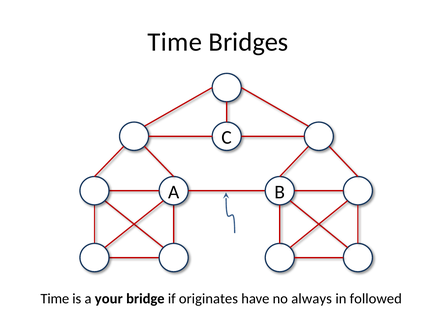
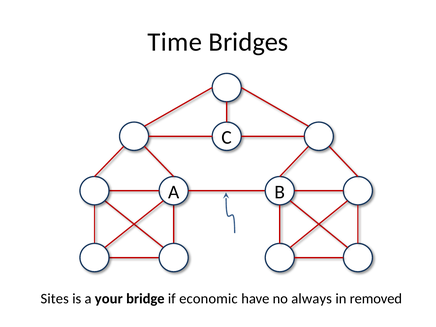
Time at (55, 299): Time -> Sites
originates: originates -> economic
followed: followed -> removed
